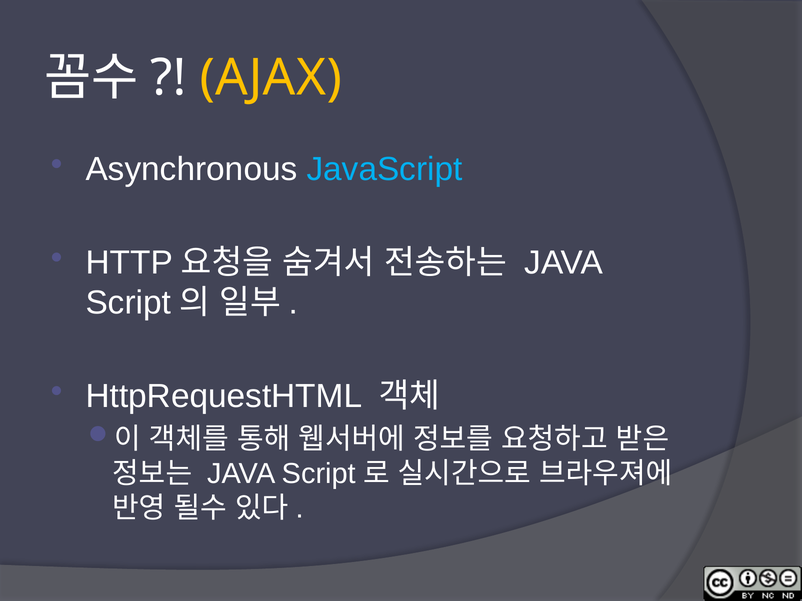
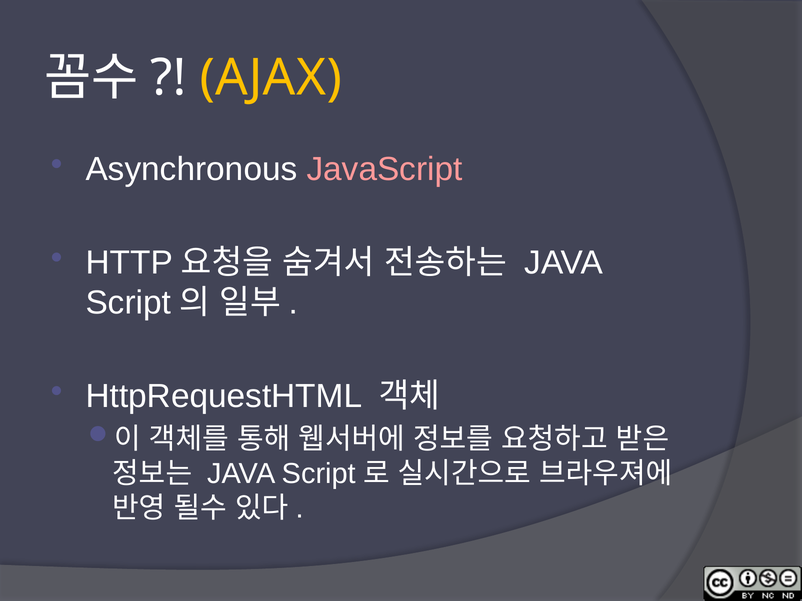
JavaScript colour: light blue -> pink
